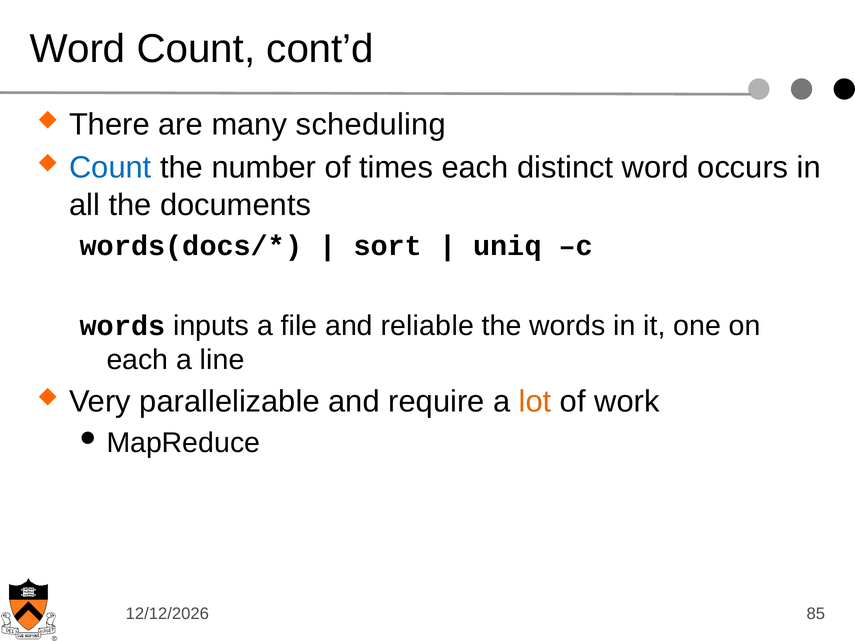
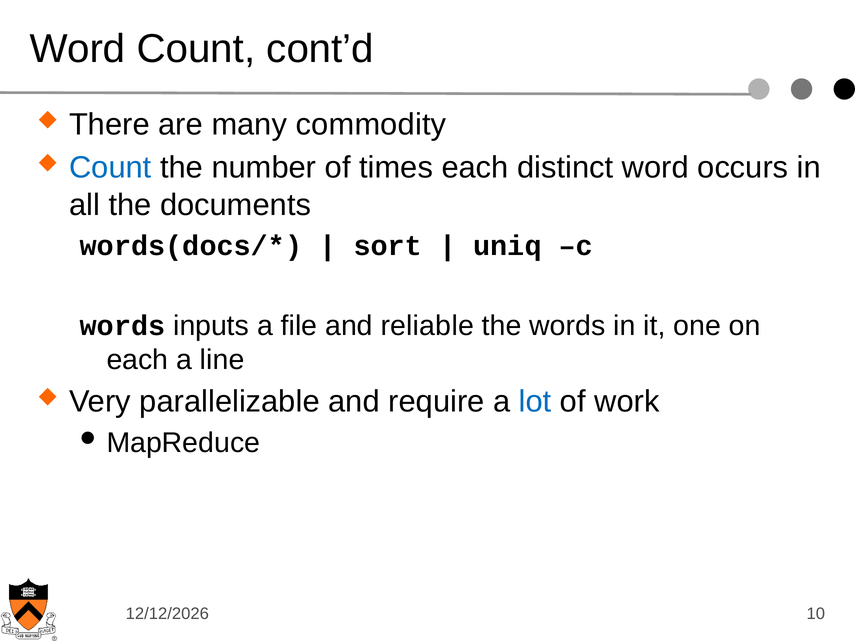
scheduling: scheduling -> commodity
lot colour: orange -> blue
85: 85 -> 10
